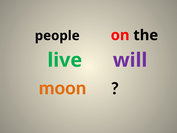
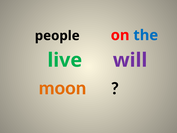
the colour: black -> blue
